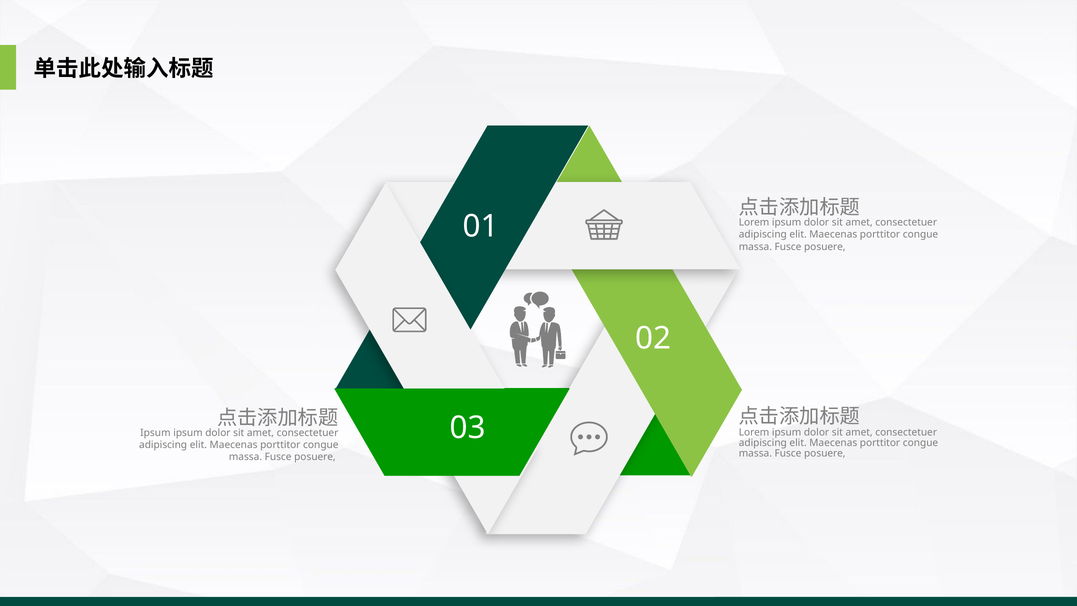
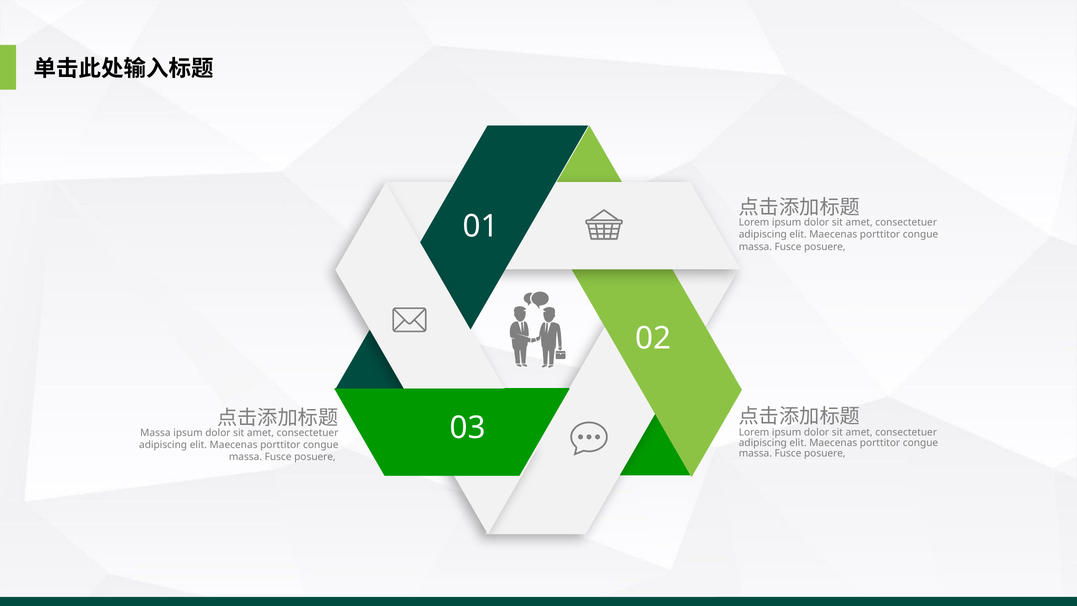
Ipsum at (155, 433): Ipsum -> Massa
